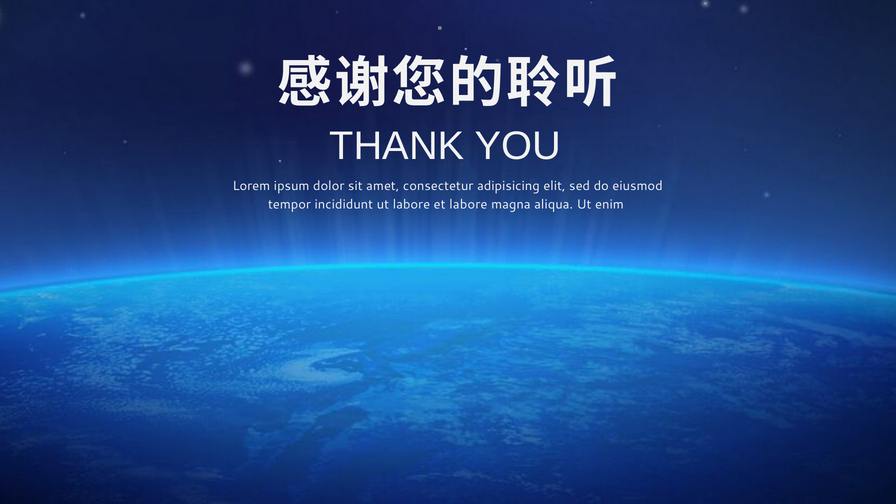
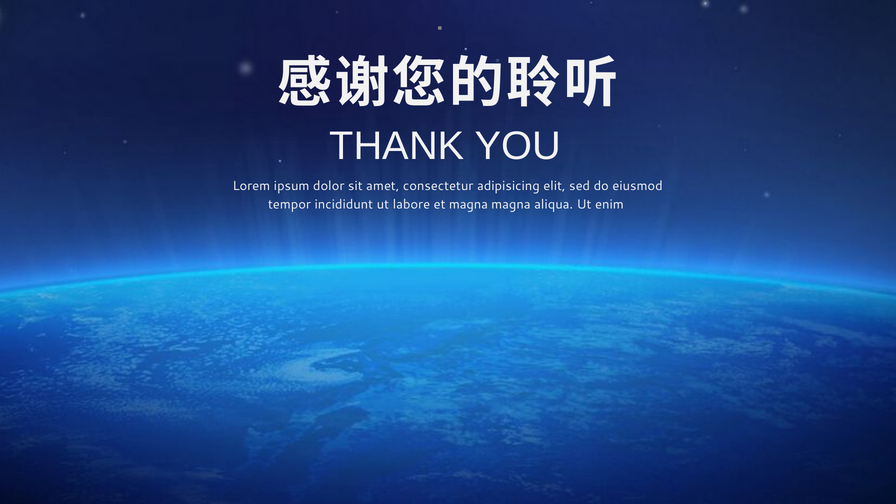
et labore: labore -> magna
